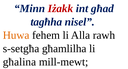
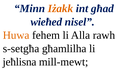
Iżakk colour: red -> orange
tagħha: tagħha -> wieħed
għalina: għalina -> jeħlisna
